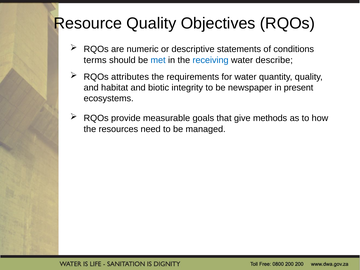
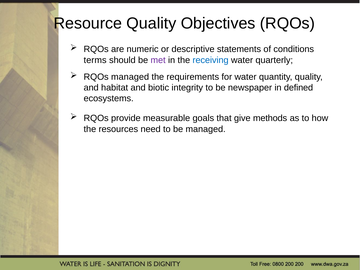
met colour: blue -> purple
describe: describe -> quarterly
RQOs attributes: attributes -> managed
present: present -> defined
